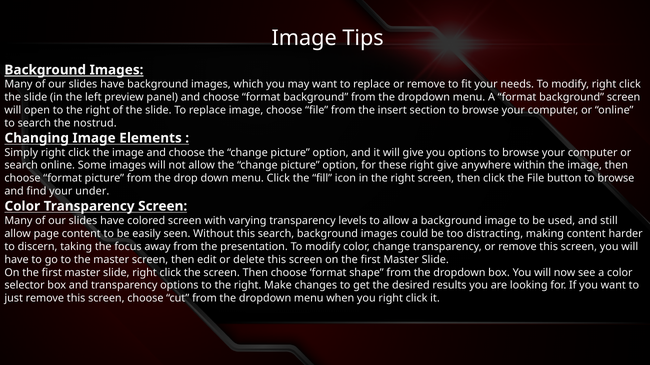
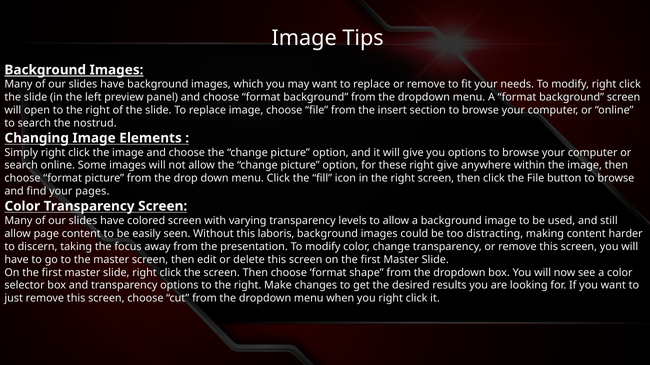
under: under -> pages
this search: search -> laboris
